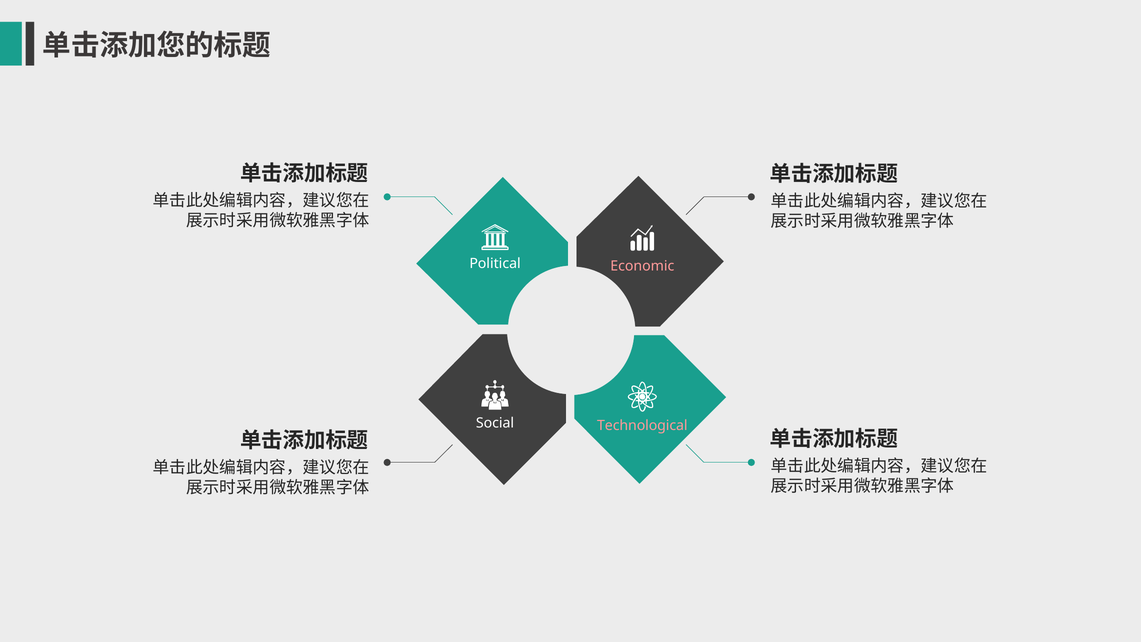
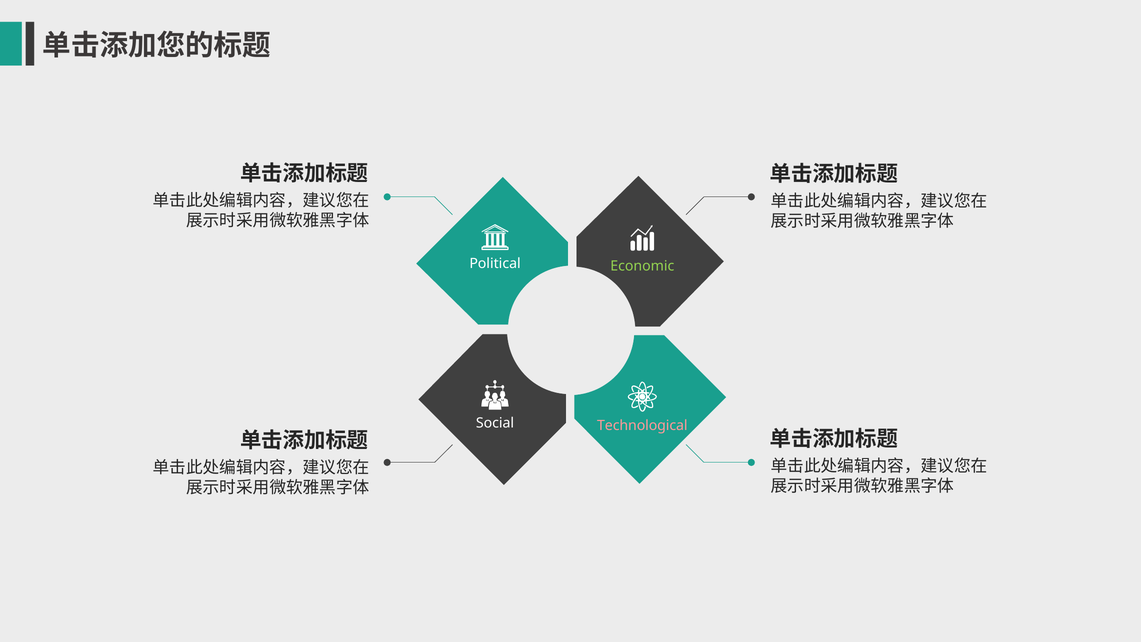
Economic colour: pink -> light green
